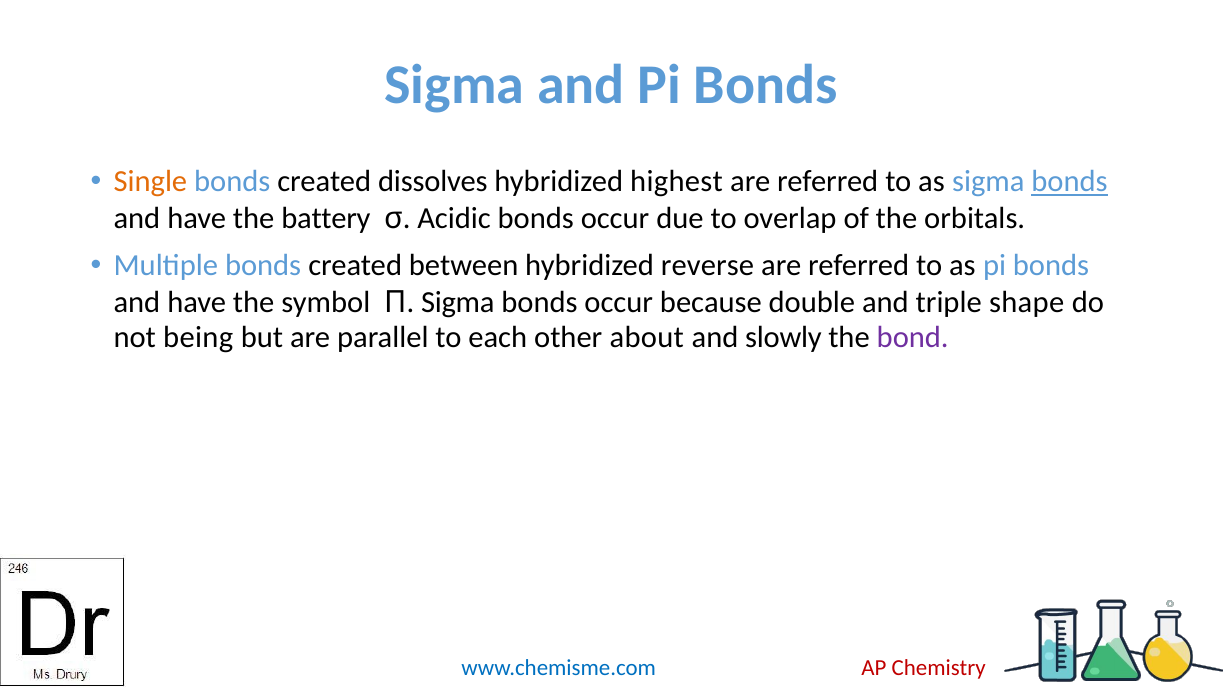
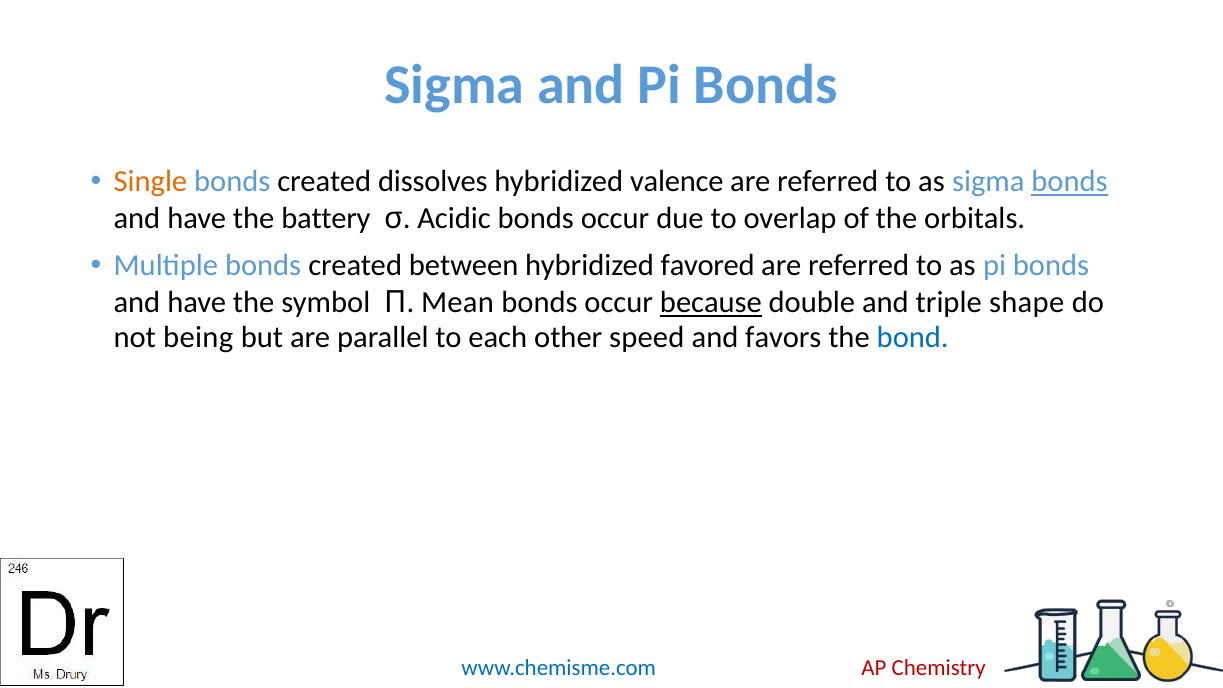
highest: highest -> valence
reverse: reverse -> favored
Sigma at (458, 303): Sigma -> Mean
because underline: none -> present
about: about -> speed
slowly: slowly -> favors
bond colour: purple -> blue
